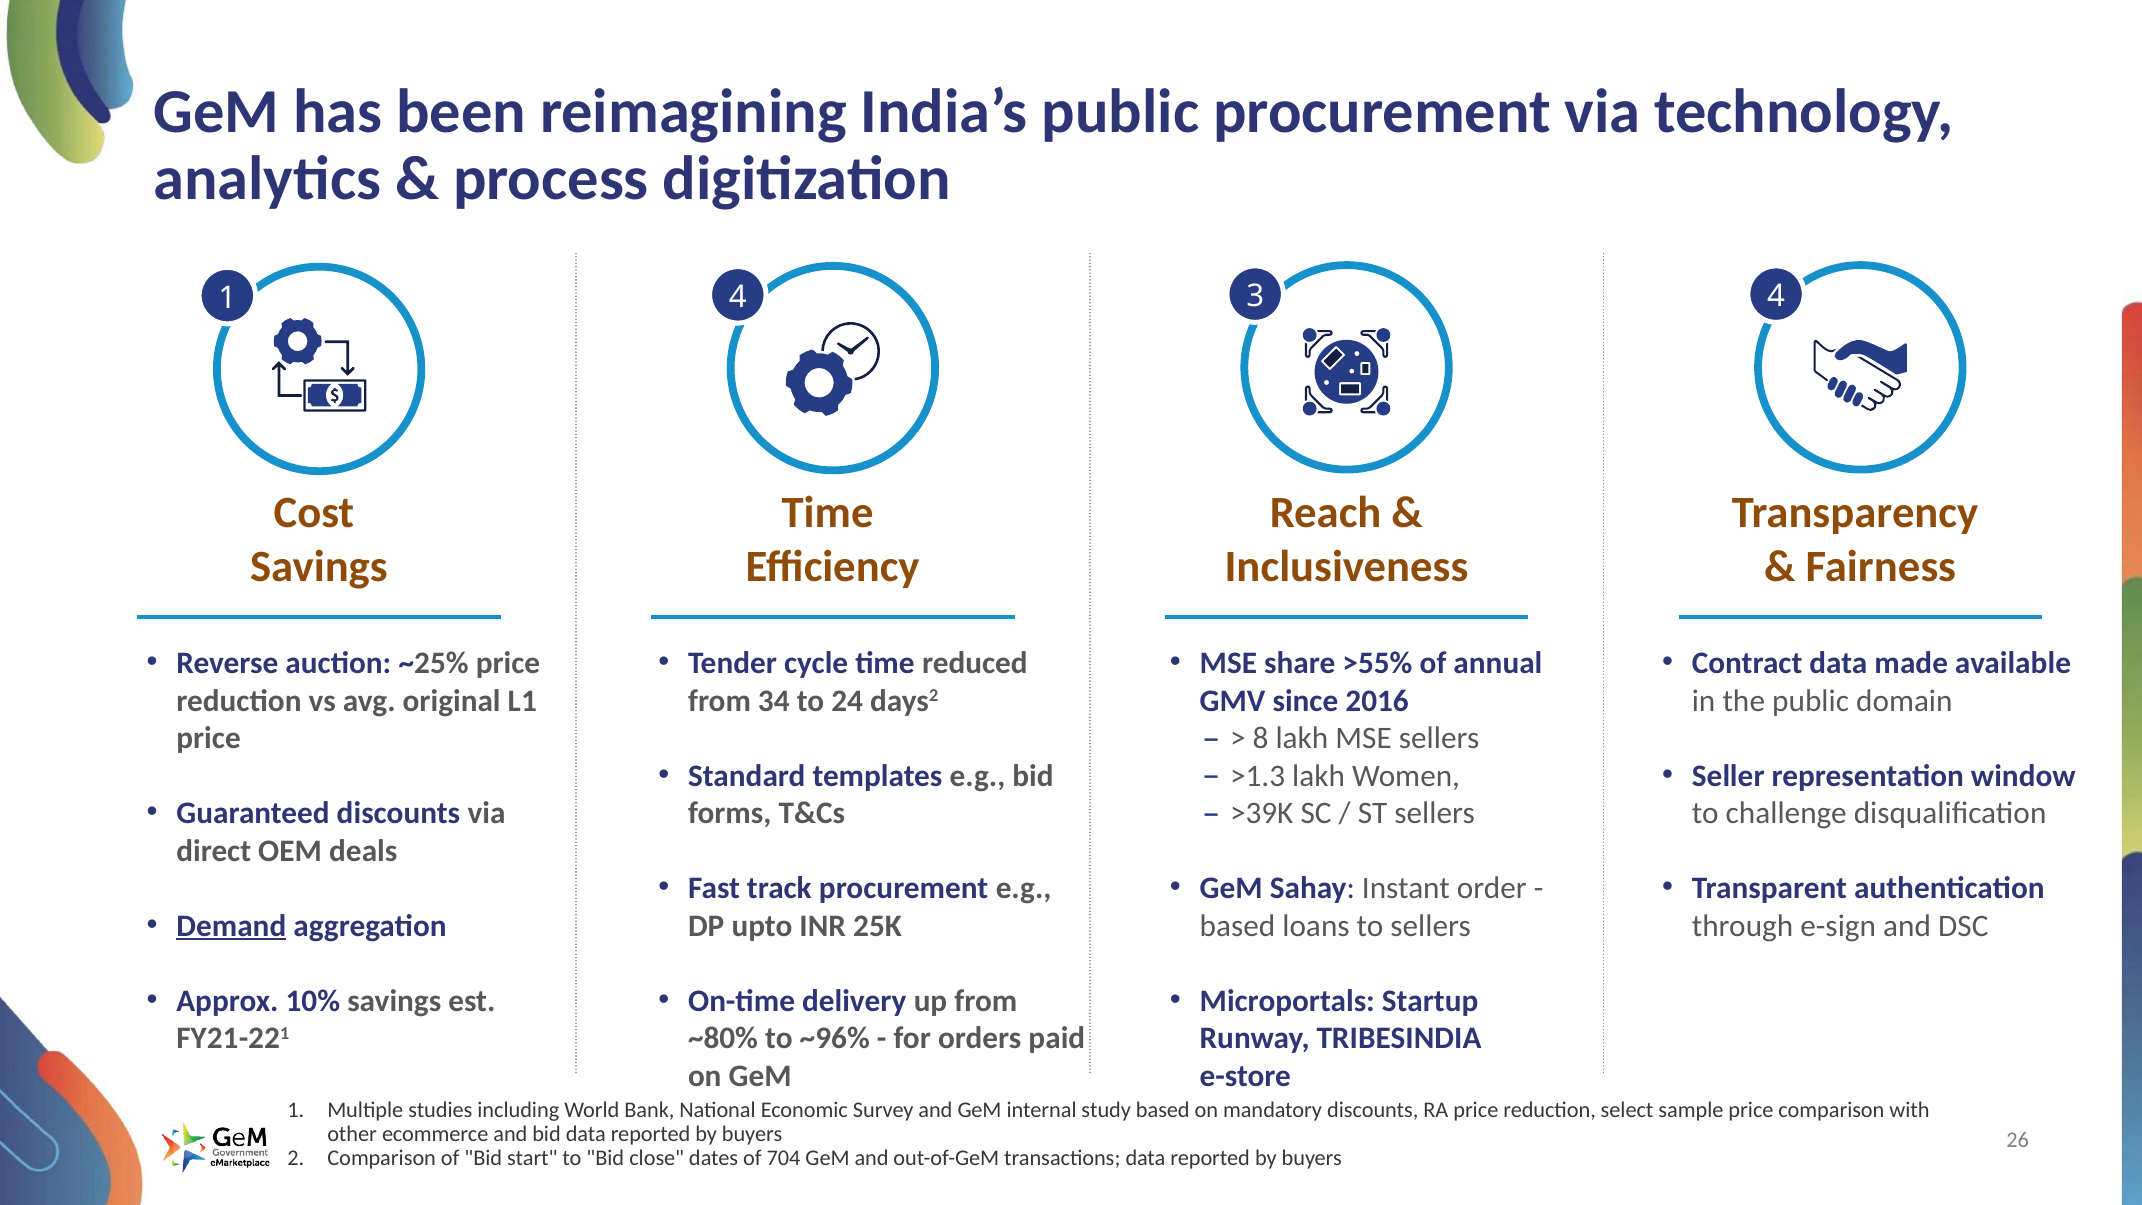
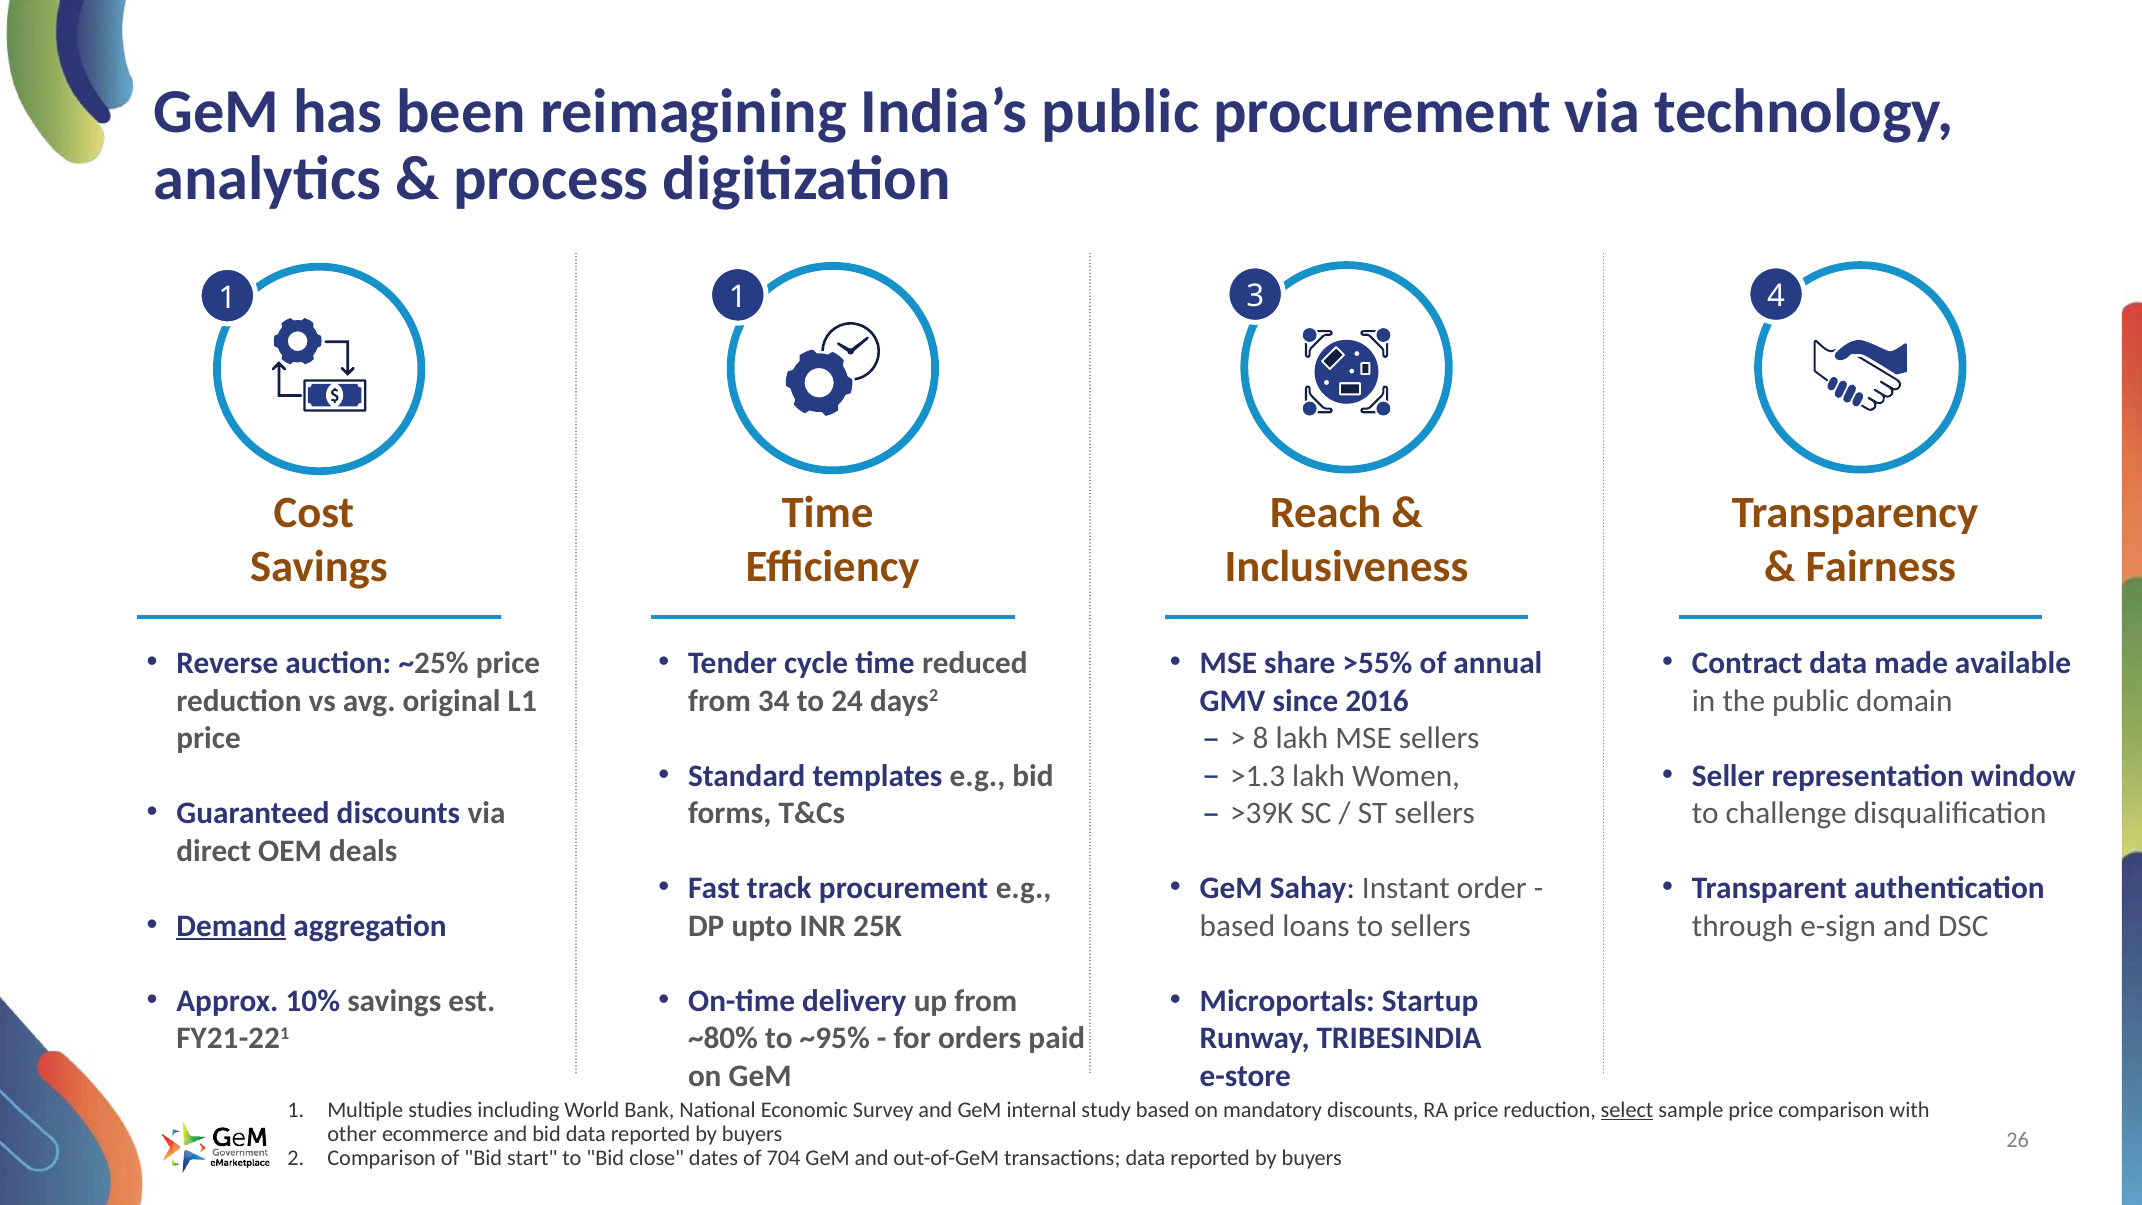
1 4: 4 -> 1
~96%: ~96% -> ~95%
select underline: none -> present
